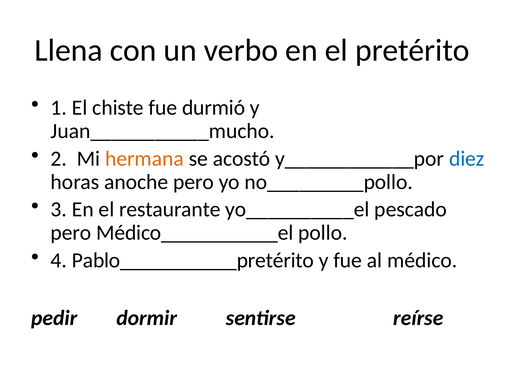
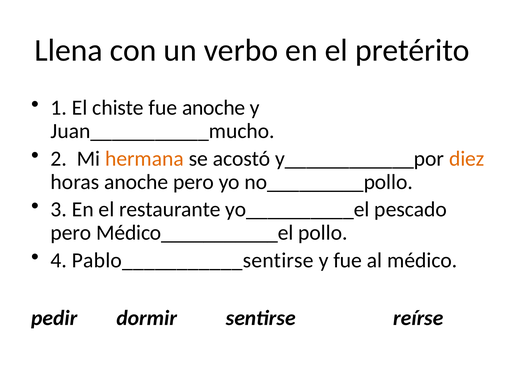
fue durmió: durmió -> anoche
diez colour: blue -> orange
Pablo___________pretérito: Pablo___________pretérito -> Pablo___________sentirse
